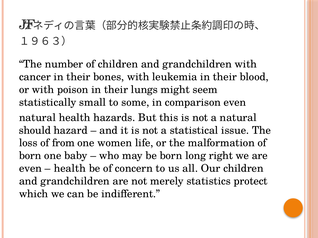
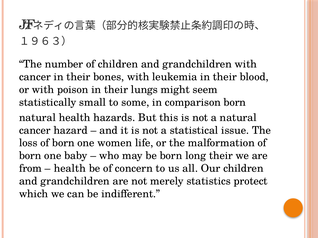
comparison even: even -> born
should at (35, 131): should -> cancer
loss of from: from -> born
long right: right -> their
even at (30, 169): even -> from
